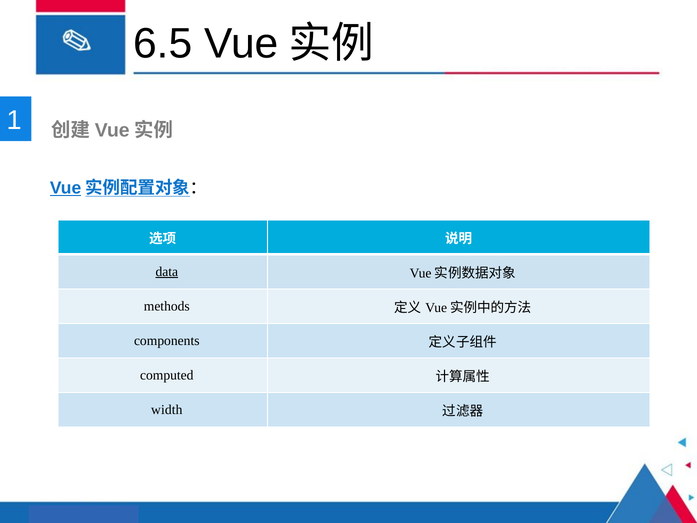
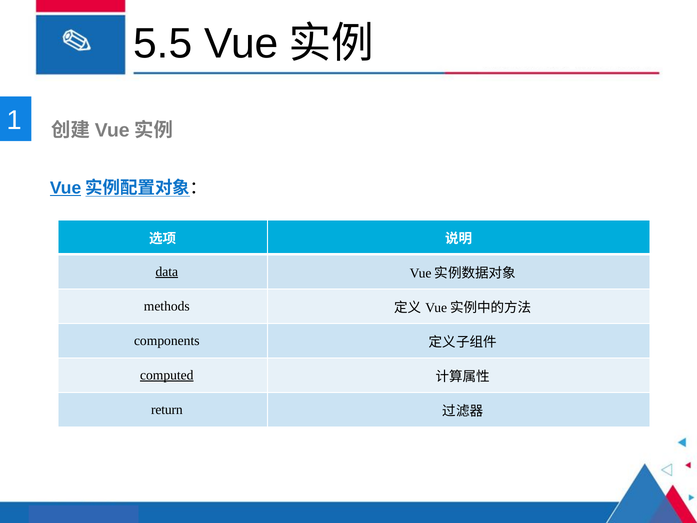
6.5: 6.5 -> 5.5
computed underline: none -> present
width: width -> return
